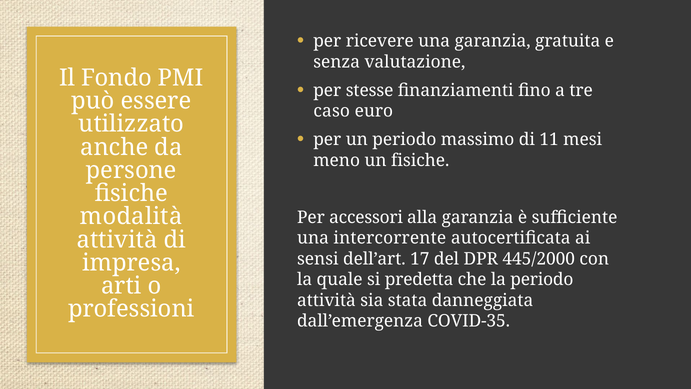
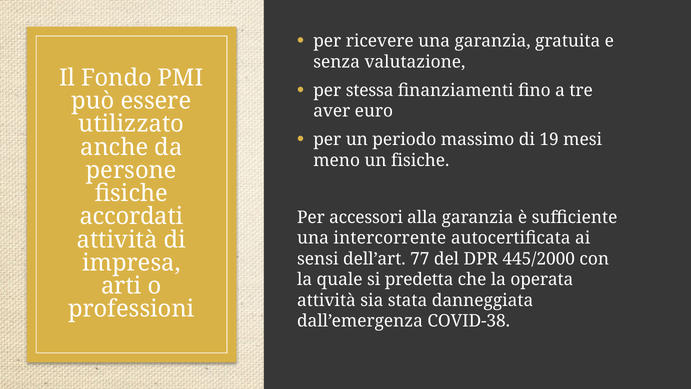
stesse: stesse -> stessa
caso: caso -> aver
11: 11 -> 19
modalità: modalità -> accordati
17: 17 -> 77
la periodo: periodo -> operata
COVID-35: COVID-35 -> COVID-38
